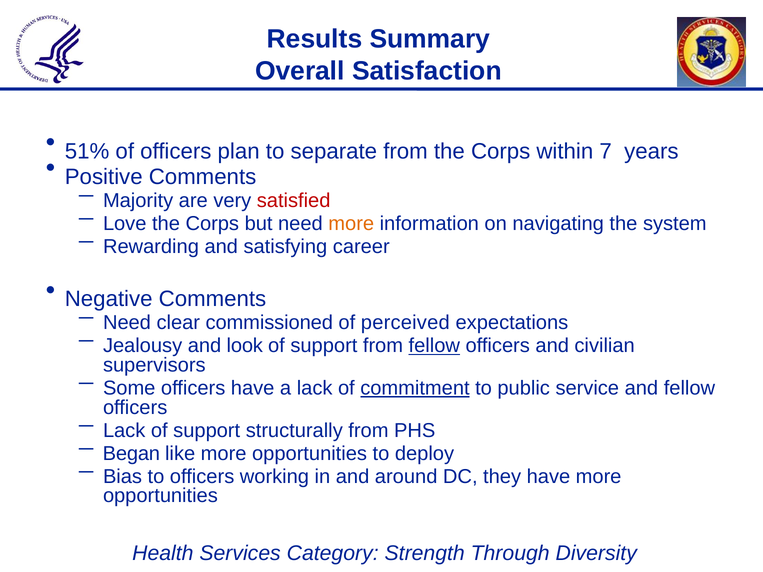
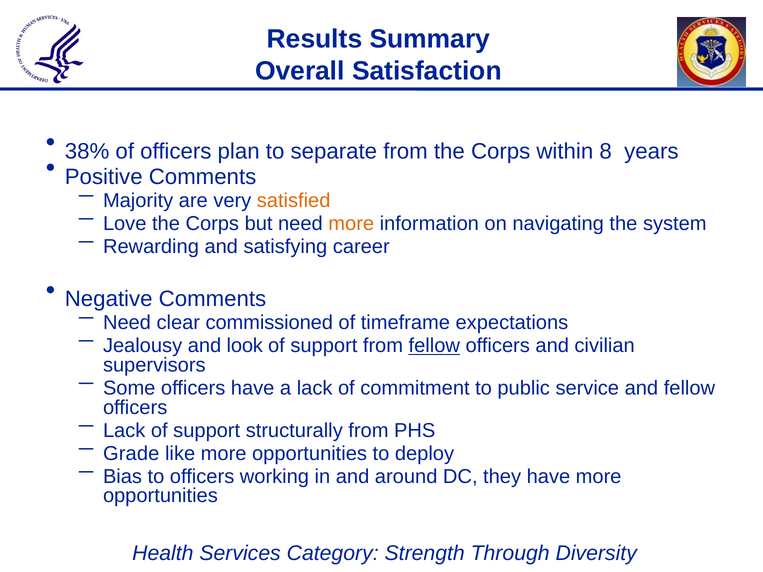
51%: 51% -> 38%
7: 7 -> 8
satisfied colour: red -> orange
perceived: perceived -> timeframe
commitment underline: present -> none
Began: Began -> Grade
